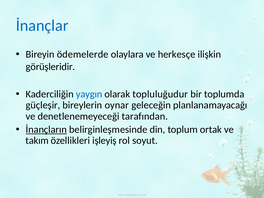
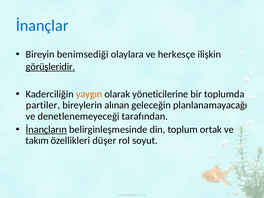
ödemelerde: ödemelerde -> benimsediği
görüşleridir underline: none -> present
yaygın colour: blue -> orange
topluluğudur: topluluğudur -> yöneticilerine
güçleşir: güçleşir -> partiler
oynar: oynar -> alınan
işleyiş: işleyiş -> düşer
